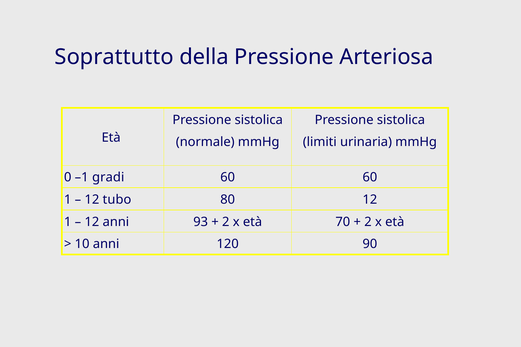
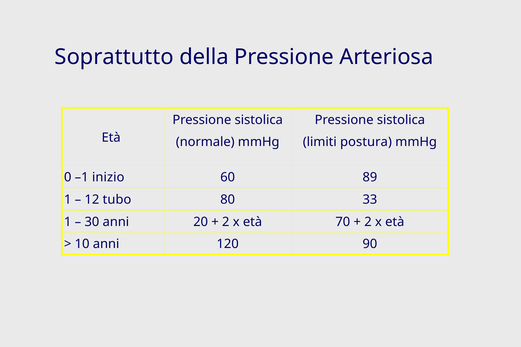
urinaria: urinaria -> postura
gradi: gradi -> inizio
60 60: 60 -> 89
80 12: 12 -> 33
12 at (92, 222): 12 -> 30
93: 93 -> 20
